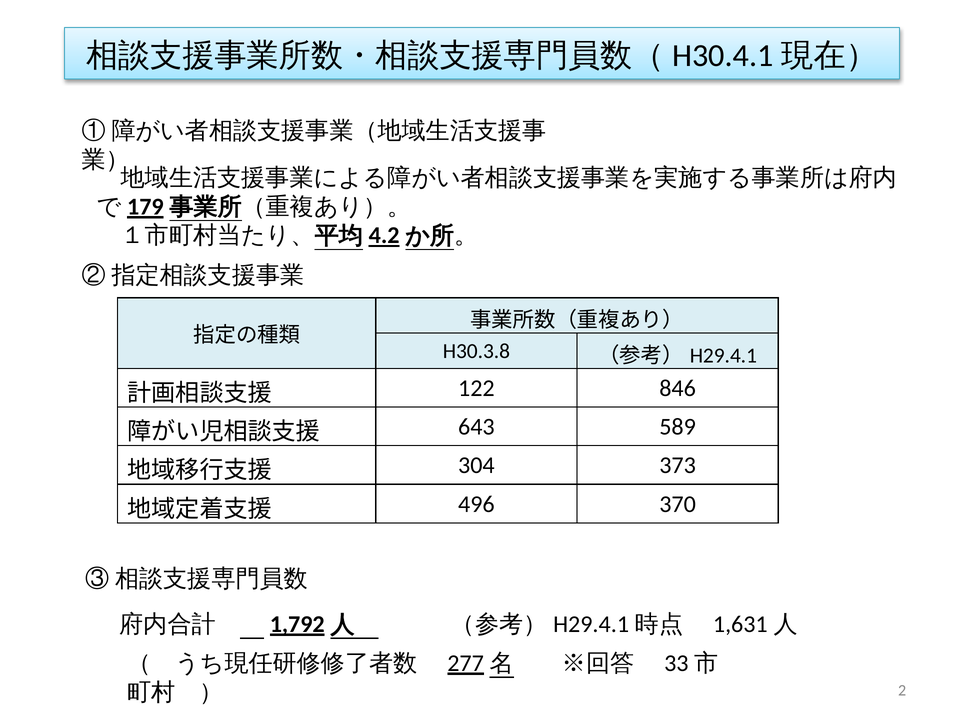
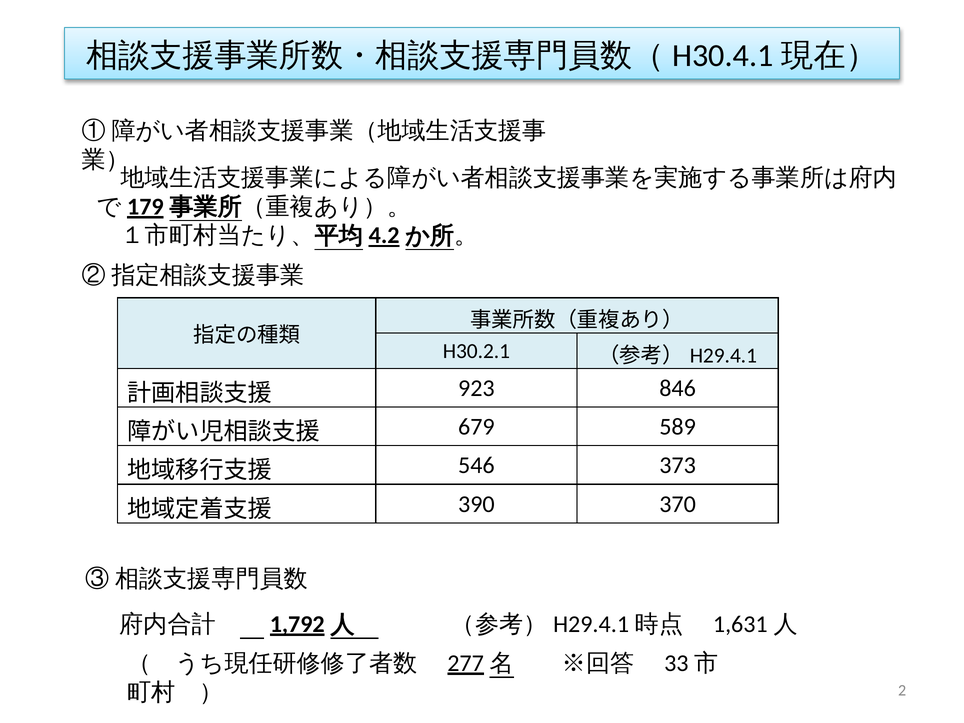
H30.3.8: H30.3.8 -> H30.2.1
122: 122 -> 923
643: 643 -> 679
304: 304 -> 546
496: 496 -> 390
